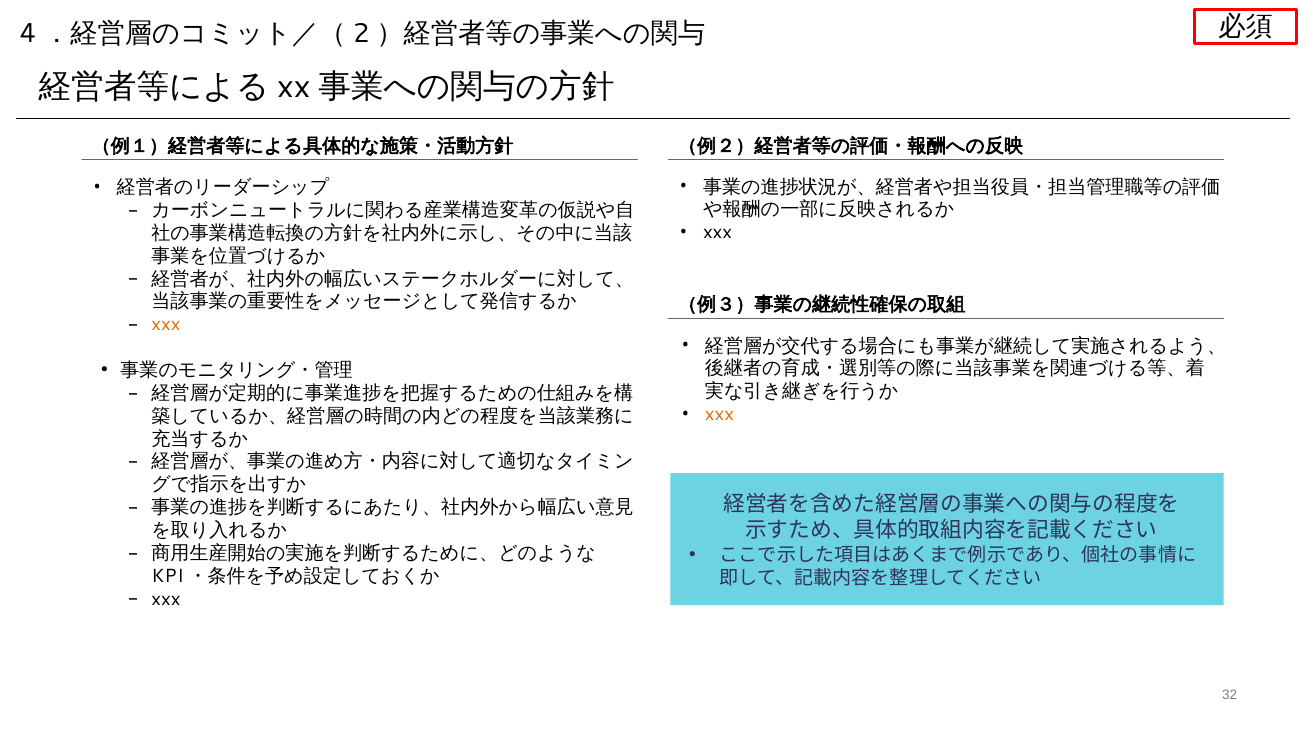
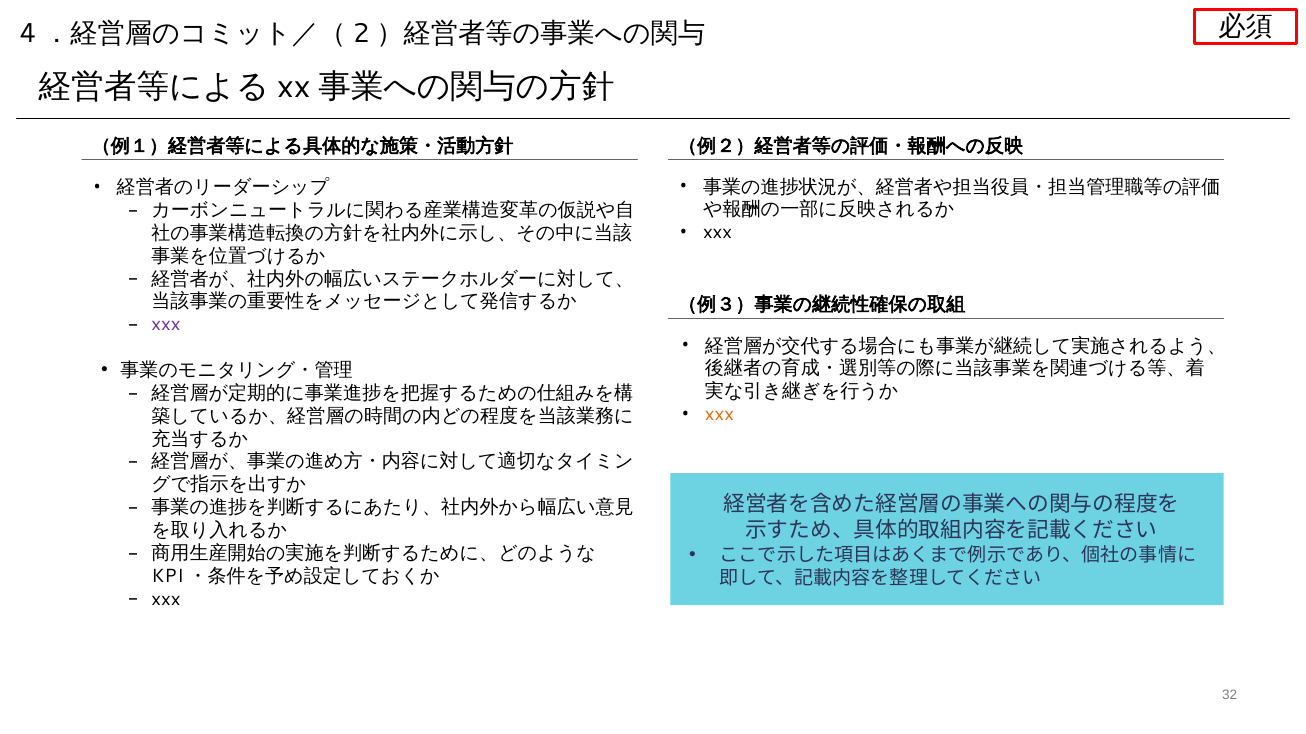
xxx at (166, 325) colour: orange -> purple
